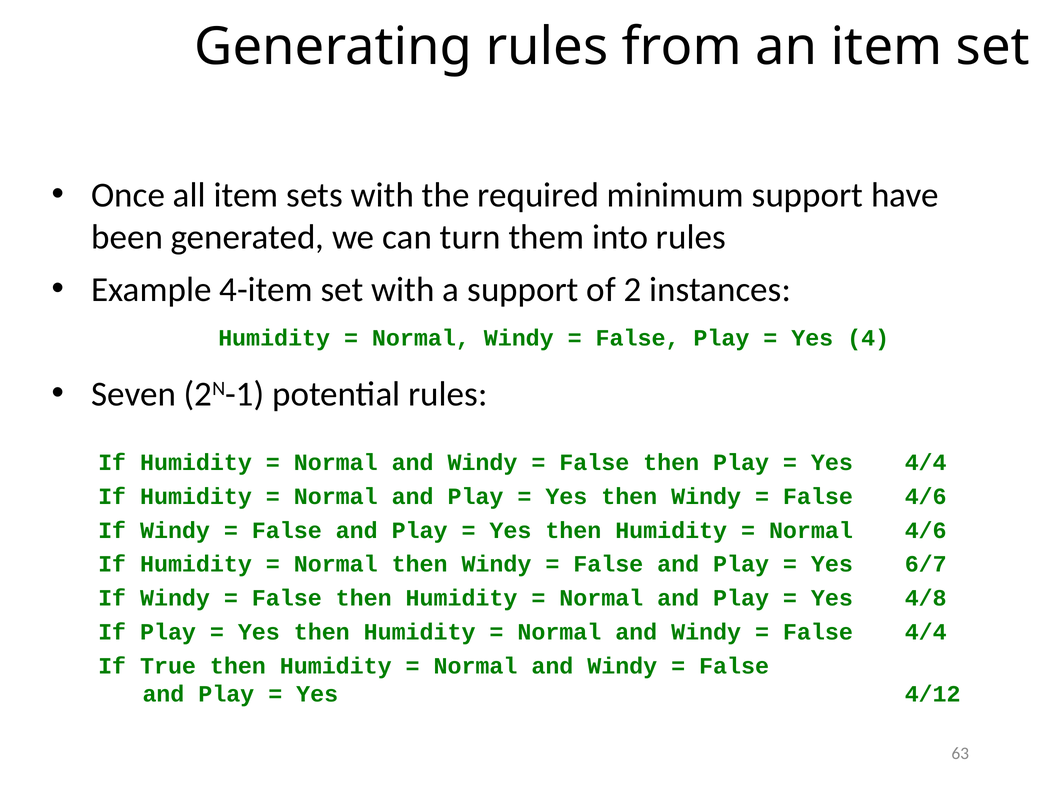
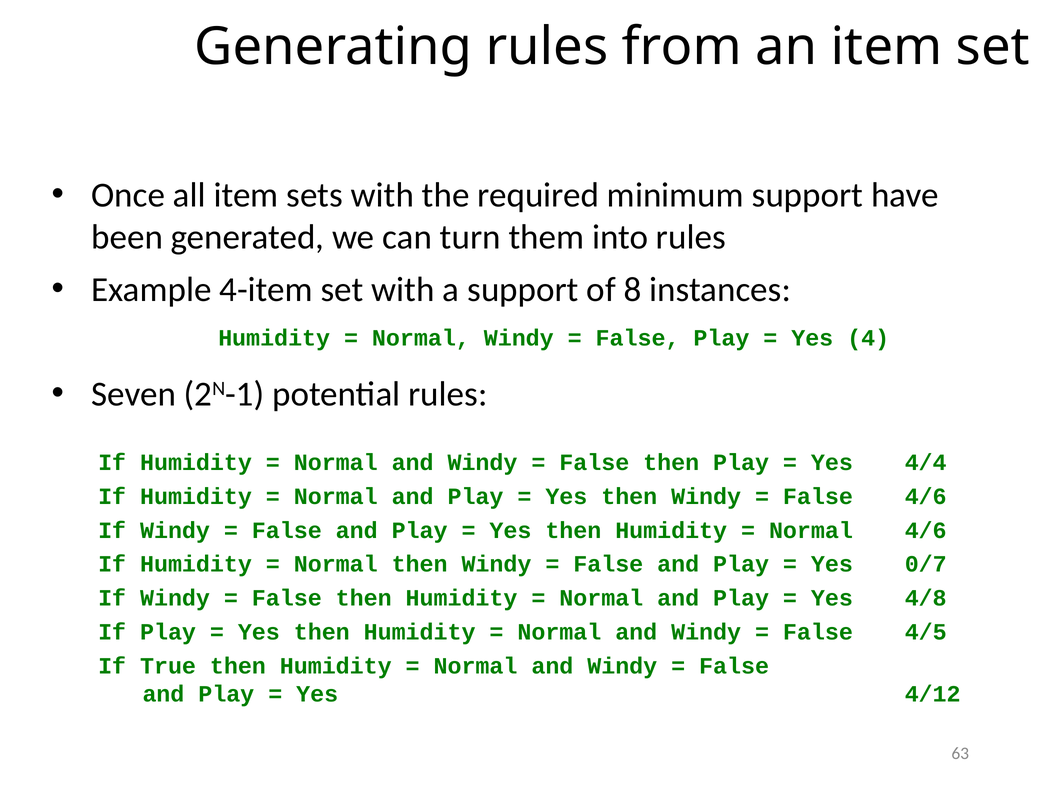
2: 2 -> 8
6/7: 6/7 -> 0/7
4/4 at (926, 632): 4/4 -> 4/5
